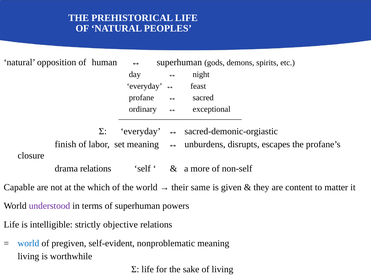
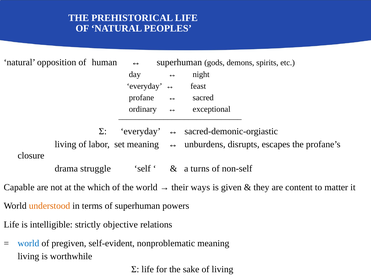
finish at (65, 145): finish -> living
drama relations: relations -> struggle
more: more -> turns
same: same -> ways
understood colour: purple -> orange
